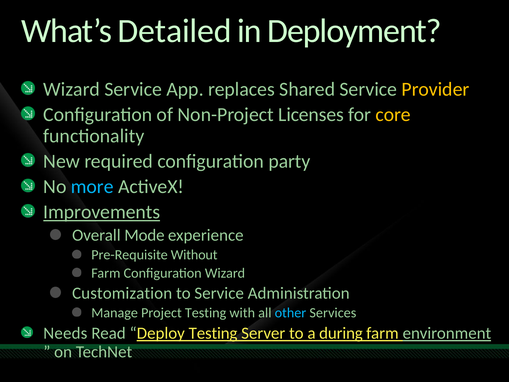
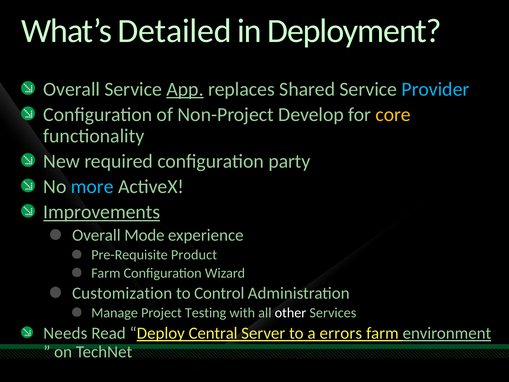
Wizard at (72, 89): Wizard -> Overall
App underline: none -> present
Provider colour: yellow -> light blue
Licenses: Licenses -> Develop
Without: Without -> Product
to Service: Service -> Control
other colour: light blue -> white
Deploy Testing: Testing -> Central
during: during -> errors
